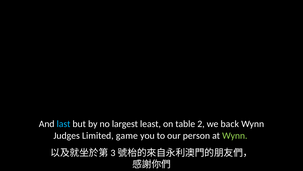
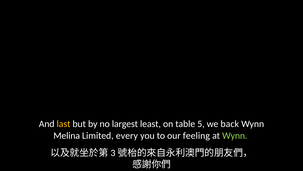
last colour: light blue -> yellow
2: 2 -> 5
Judges: Judges -> Melina
game: game -> every
person: person -> feeling
